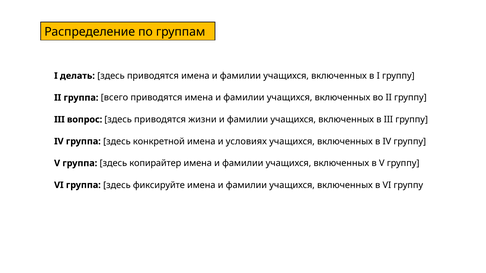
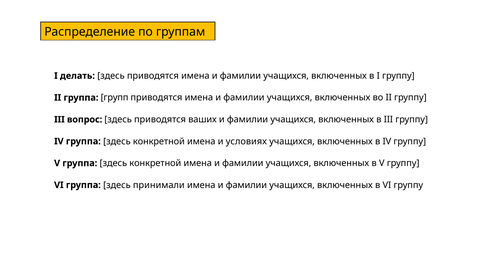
всего: всего -> групп
жизни: жизни -> ваших
V группа здесь копирайтер: копирайтер -> конкретной
фиксируйте: фиксируйте -> принимали
